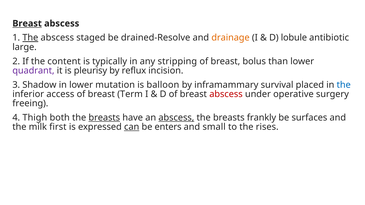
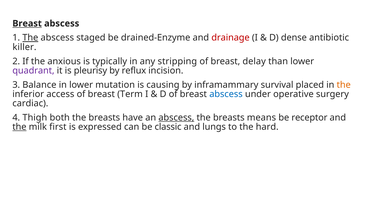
drained-Resolve: drained-Resolve -> drained-Enzyme
drainage colour: orange -> red
lobule: lobule -> dense
large: large -> killer
content: content -> anxious
bolus: bolus -> delay
Shadow: Shadow -> Balance
balloon: balloon -> causing
the at (344, 85) colour: blue -> orange
abscess at (226, 94) colour: red -> blue
freeing: freeing -> cardiac
breasts at (104, 118) underline: present -> none
frankly: frankly -> means
surfaces: surfaces -> receptor
the at (19, 127) underline: none -> present
can underline: present -> none
enters: enters -> classic
small: small -> lungs
rises: rises -> hard
